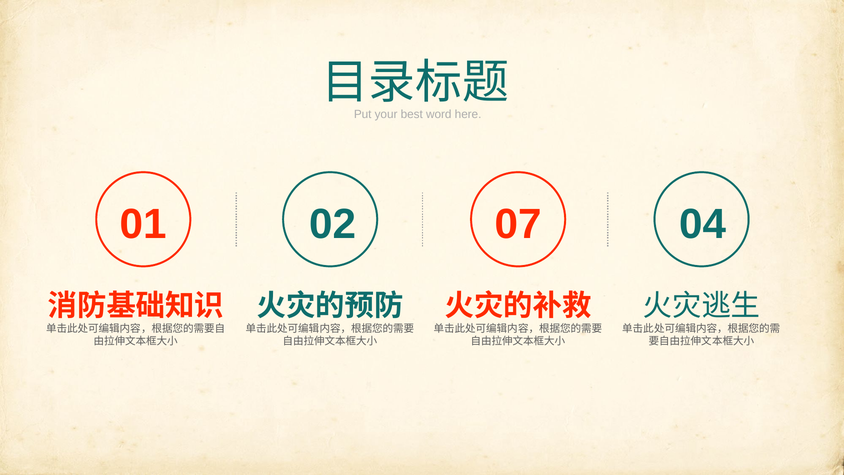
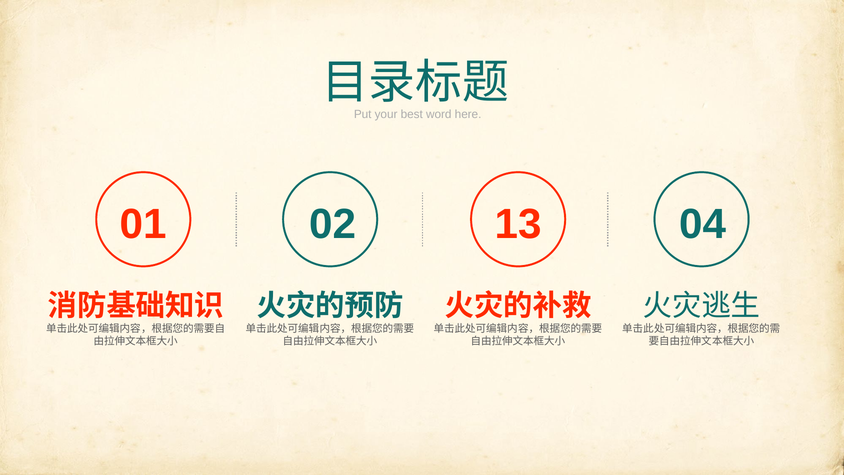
07: 07 -> 13
